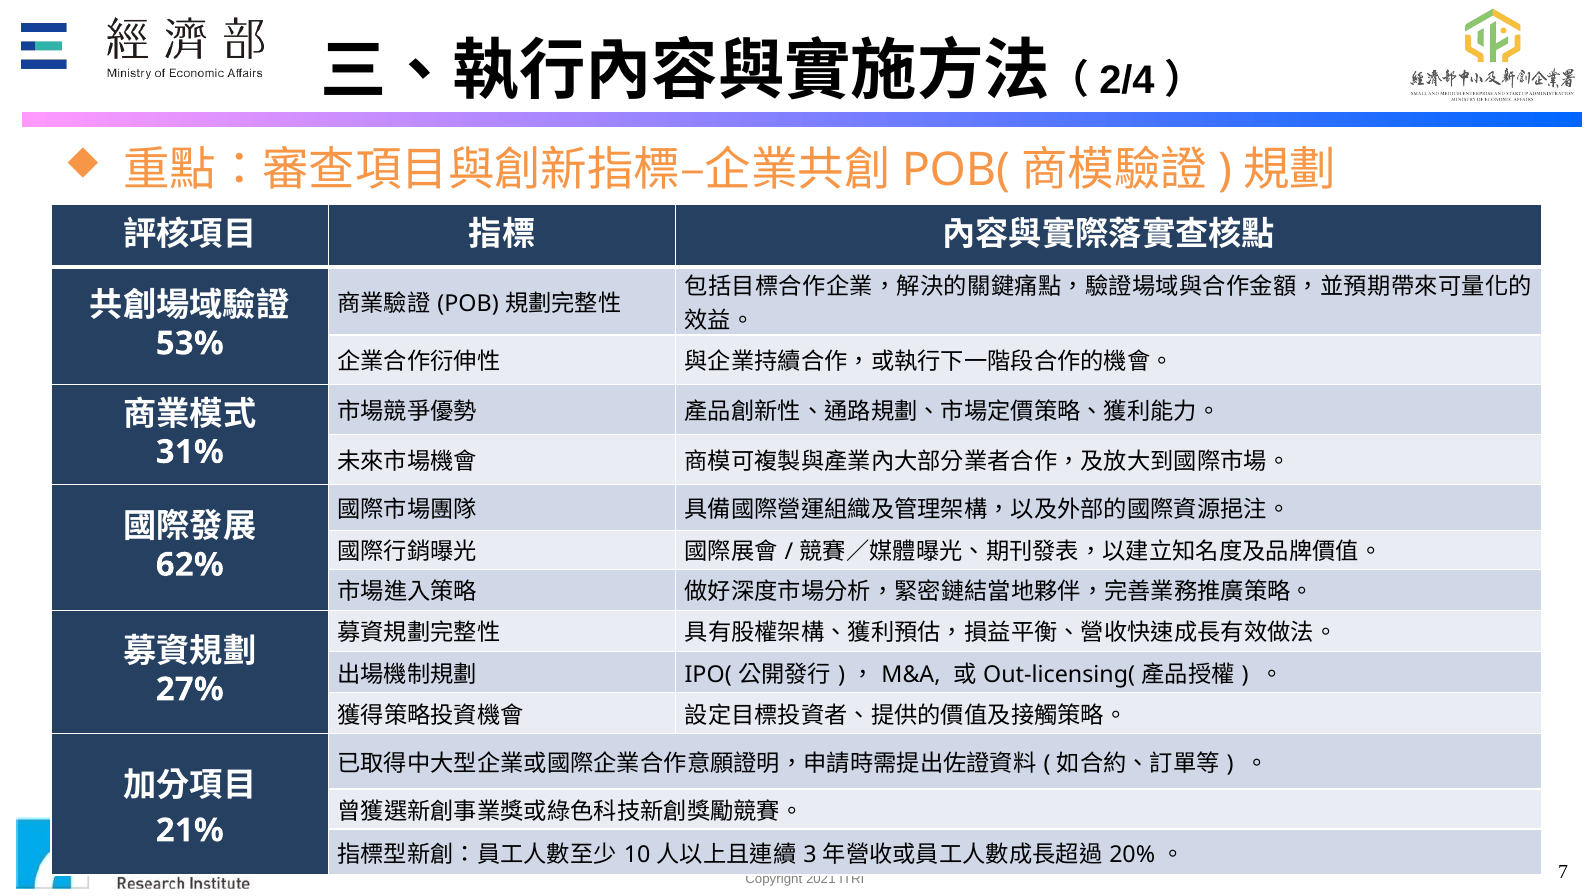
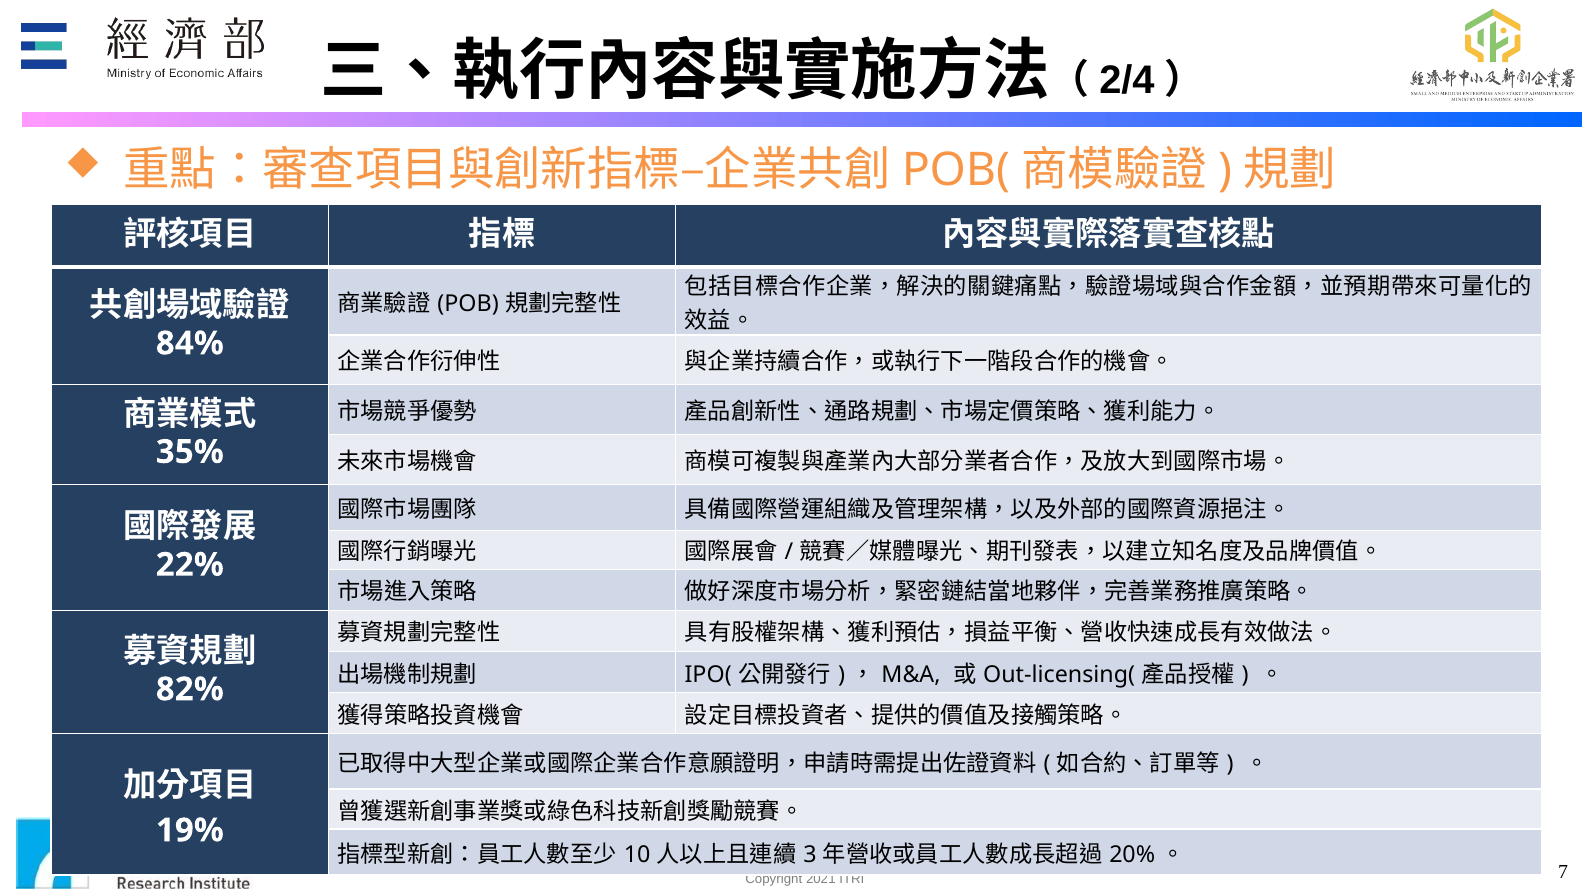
53%: 53% -> 84%
31%: 31% -> 35%
62%: 62% -> 22%
27%: 27% -> 82%
21%: 21% -> 19%
